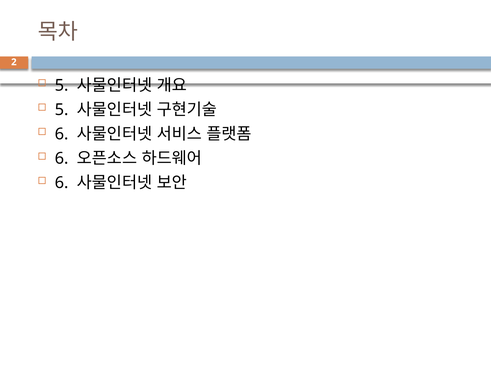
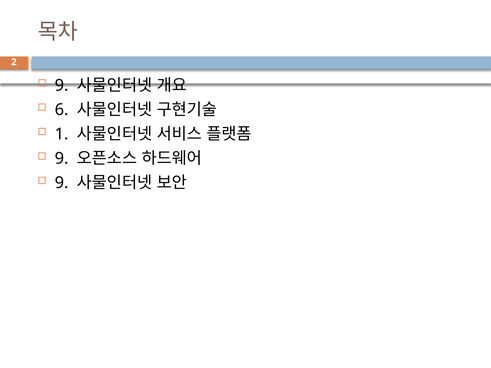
5 at (62, 85): 5 -> 9
5 at (62, 110): 5 -> 6
6 at (62, 134): 6 -> 1
6 at (62, 159): 6 -> 9
6 at (62, 183): 6 -> 9
